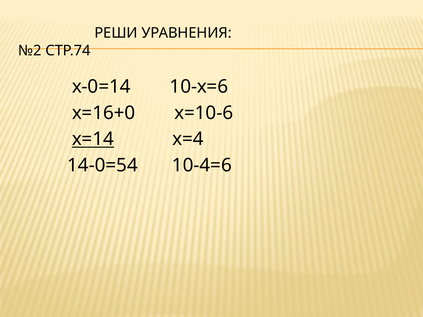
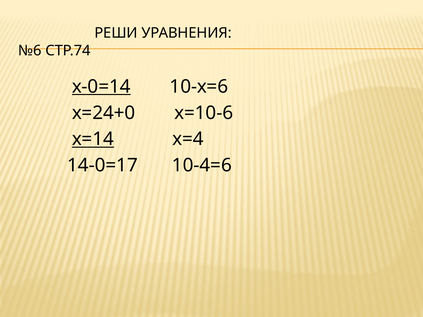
№2: №2 -> №6
х-0=14 underline: none -> present
х=16+0: х=16+0 -> х=24+0
14-0=54: 14-0=54 -> 14-0=17
